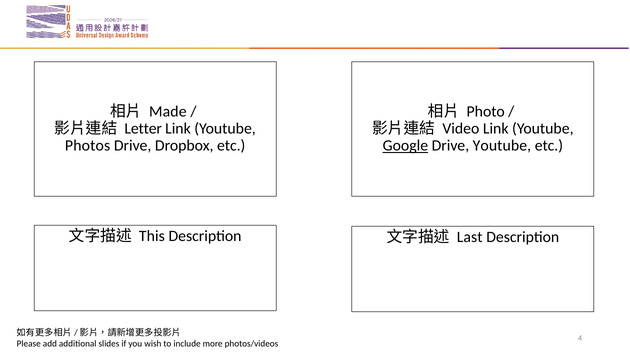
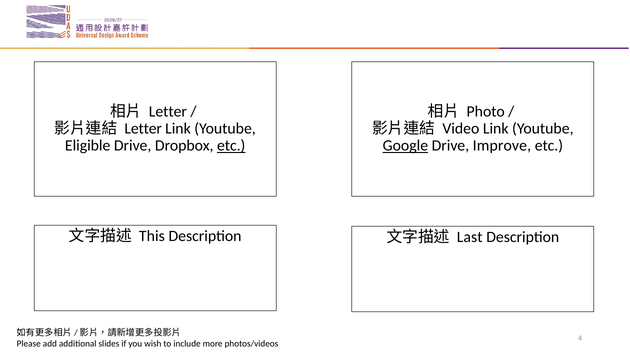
Made at (168, 112): Made -> Letter
Photos: Photos -> Eligible
etc at (231, 146) underline: none -> present
Drive Youtube: Youtube -> Improve
